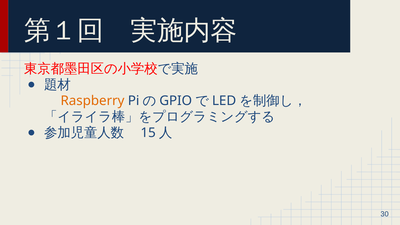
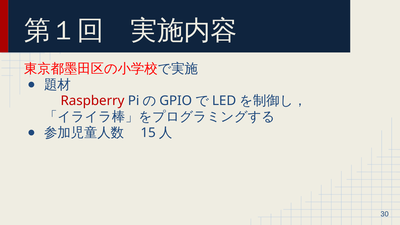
Raspberry colour: orange -> red
